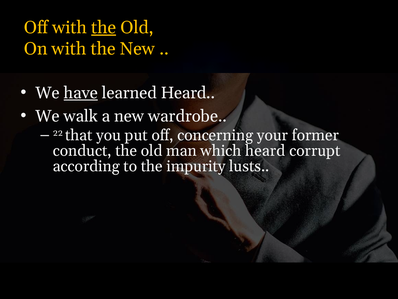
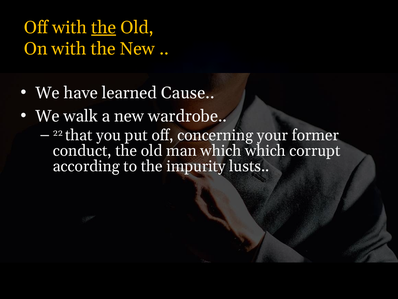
have underline: present -> none
learned Heard: Heard -> Cause
which heard: heard -> which
